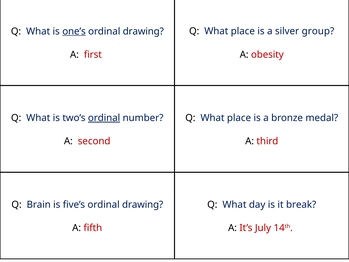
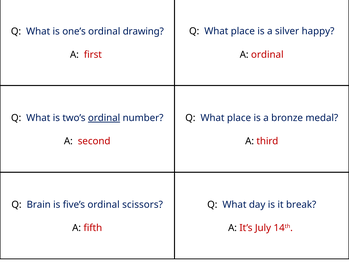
one’s underline: present -> none
group: group -> happy
A obesity: obesity -> ordinal
five’s ordinal drawing: drawing -> scissors
